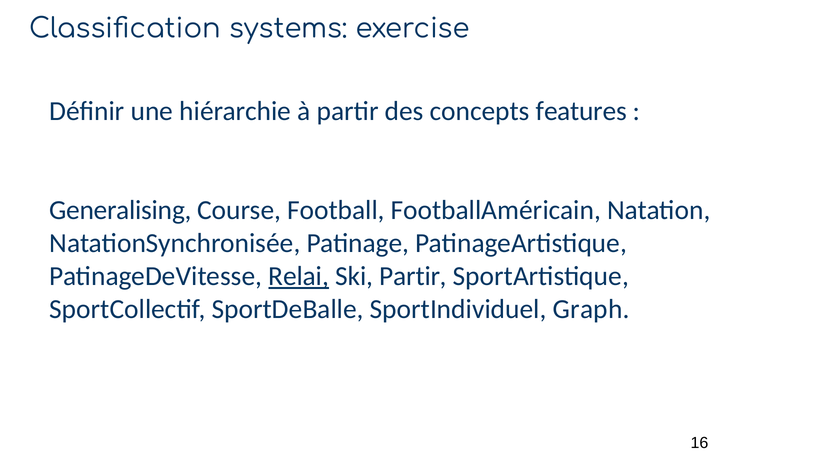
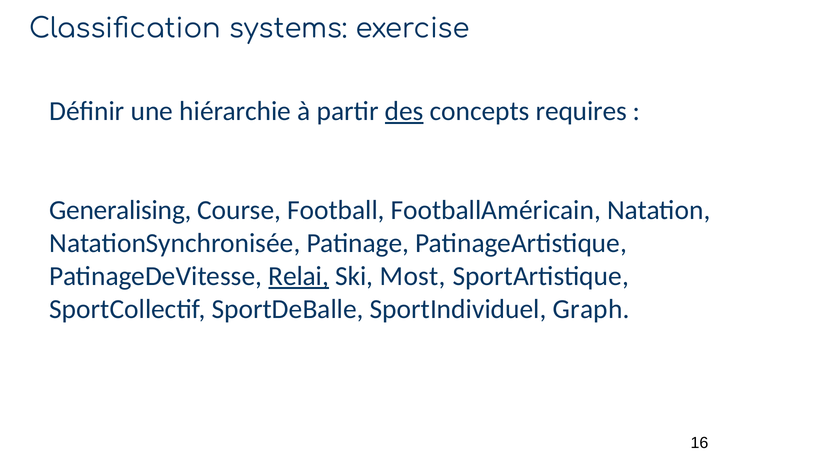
des underline: none -> present
features: features -> requires
Ski Partir: Partir -> Most
